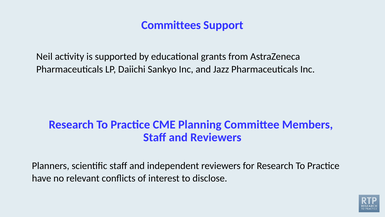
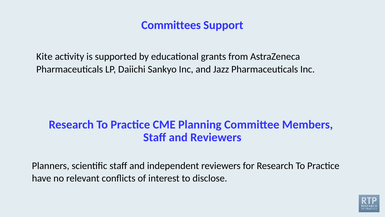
Neil: Neil -> Kite
